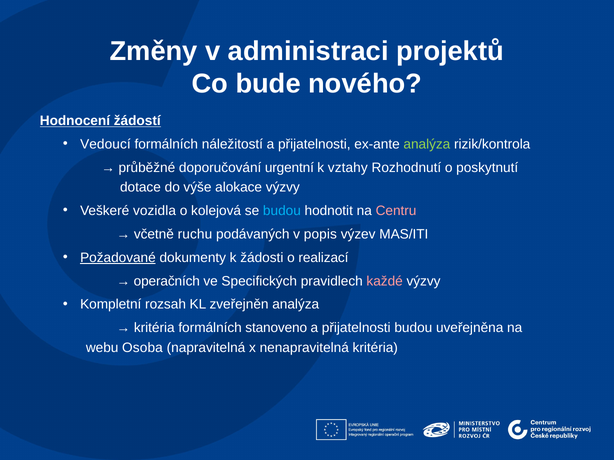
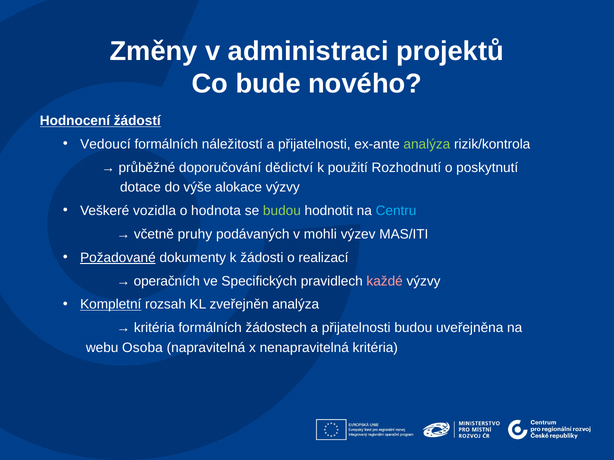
urgentní: urgentní -> dědictví
vztahy: vztahy -> použití
kolejová: kolejová -> hodnota
budou at (282, 211) colour: light blue -> light green
Centru colour: pink -> light blue
ruchu: ruchu -> pruhy
popis: popis -> mohli
Kompletní underline: none -> present
stanoveno: stanoveno -> žádostech
